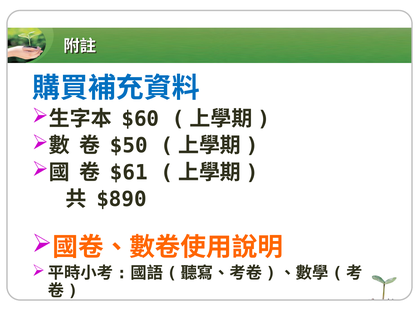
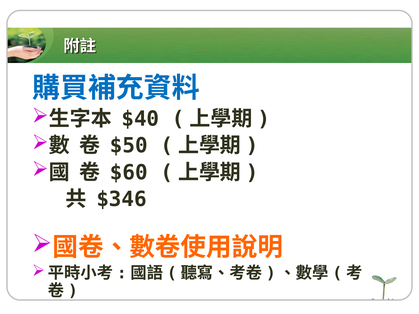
$60: $60 -> $40
$61: $61 -> $60
$890: $890 -> $346
